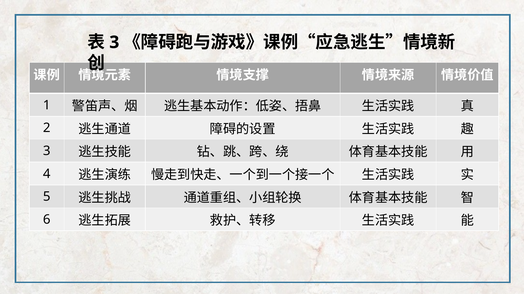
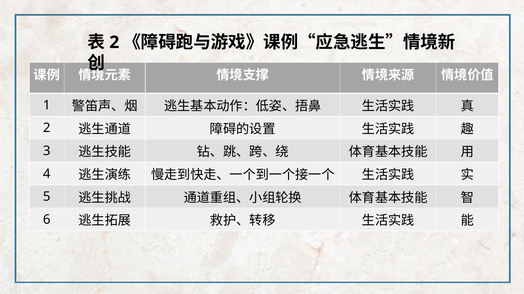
3 at (114, 42): 3 -> 2
